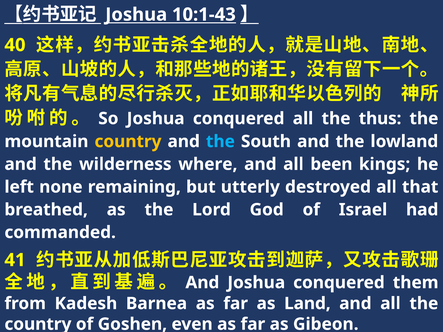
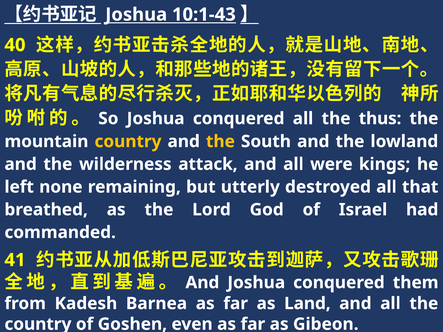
the at (220, 142) colour: light blue -> yellow
where: where -> attack
been: been -> were
